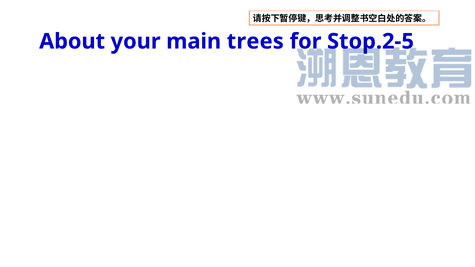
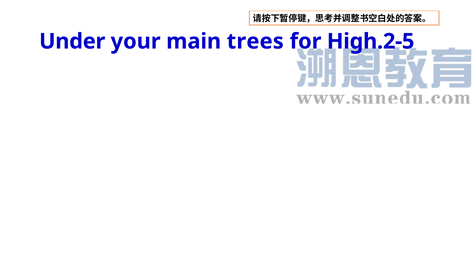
About: About -> Under
Stop.2-5: Stop.2-5 -> High.2-5
